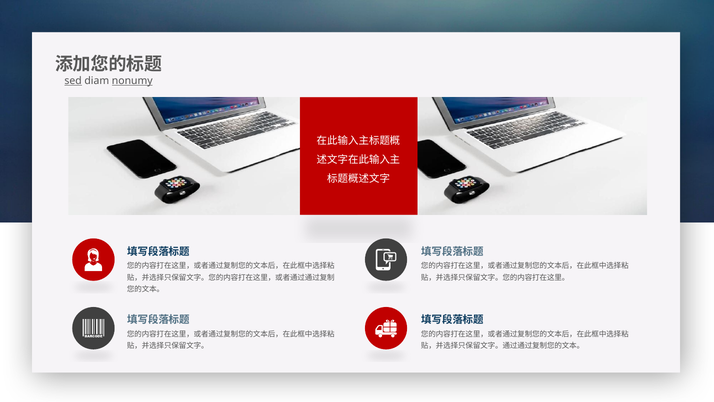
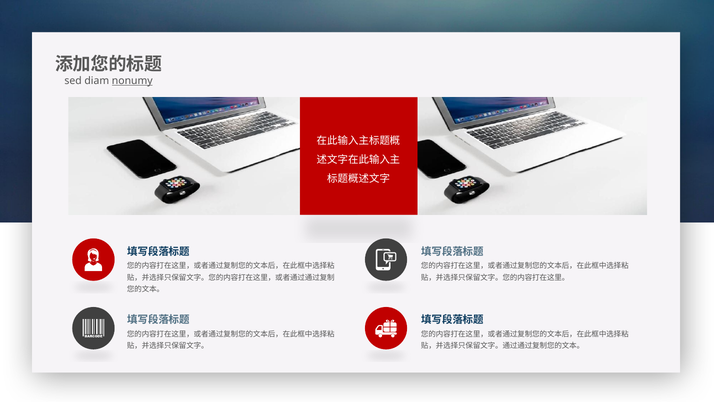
sed underline: present -> none
